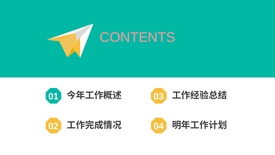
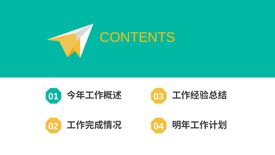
CONTENTS colour: pink -> yellow
